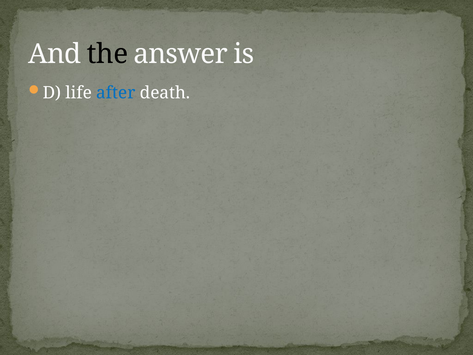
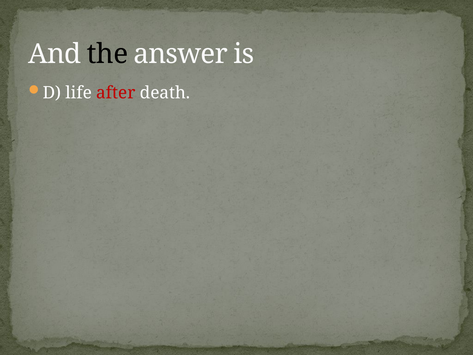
after colour: blue -> red
